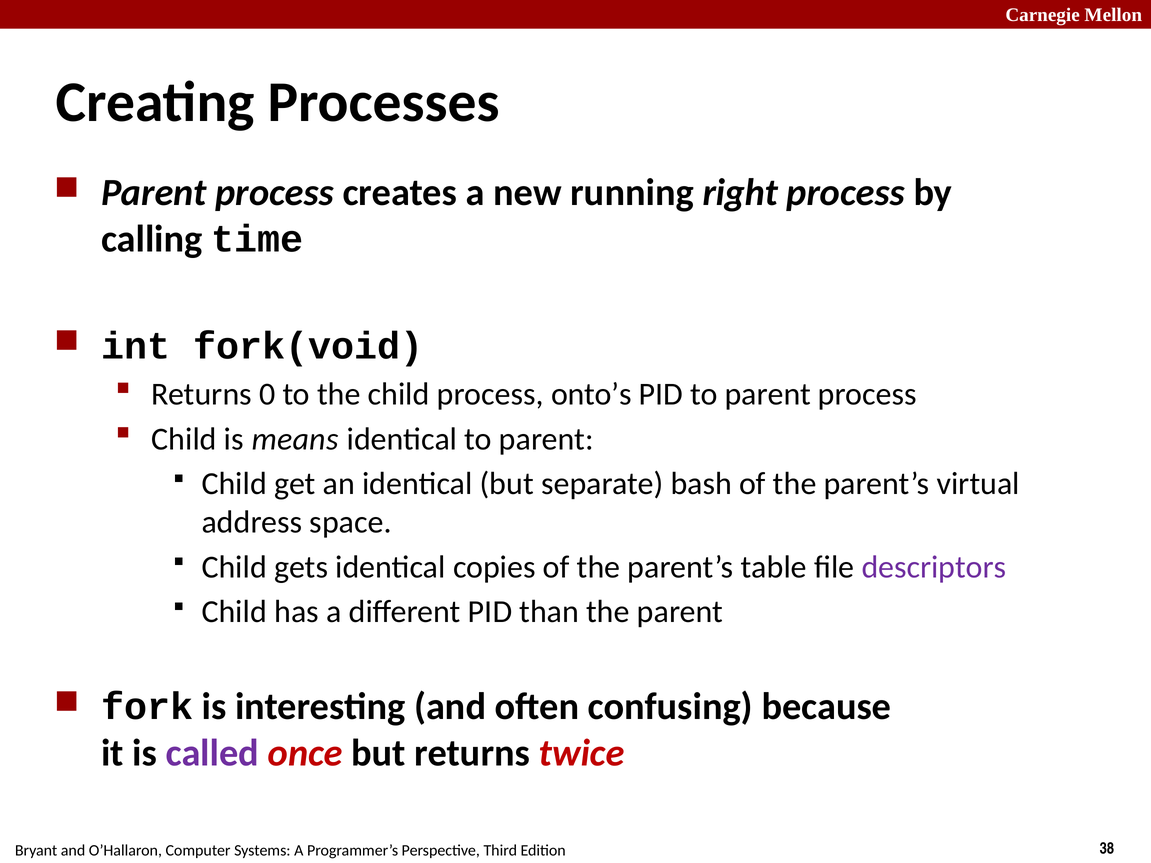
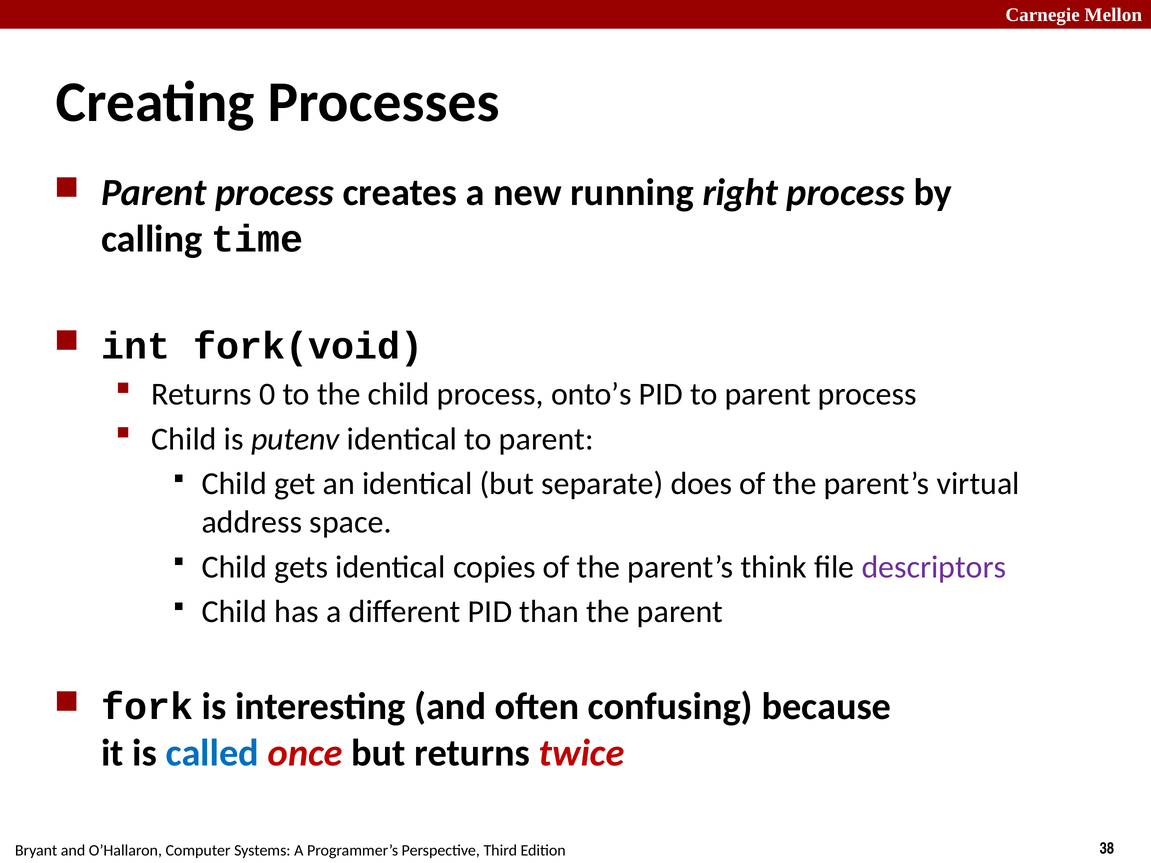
means: means -> putenv
bash: bash -> does
table: table -> think
called colour: purple -> blue
